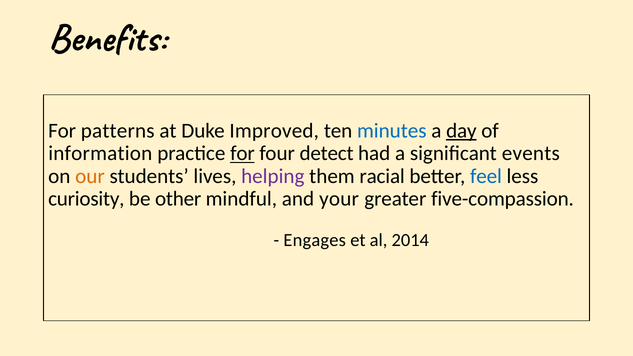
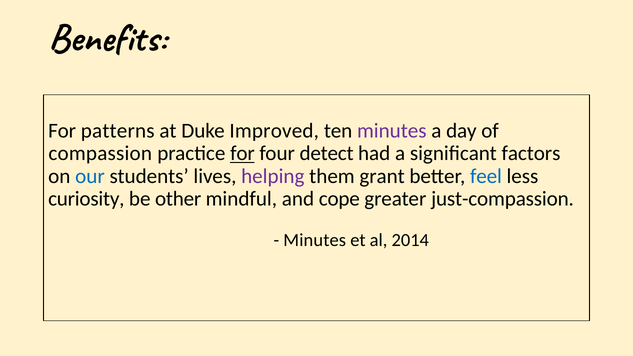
minutes at (392, 131) colour: blue -> purple
day underline: present -> none
information: information -> compassion
events: events -> factors
our colour: orange -> blue
racial: racial -> grant
your: your -> cope
five-compassion: five-compassion -> just-compassion
Engages at (315, 240): Engages -> Minutes
